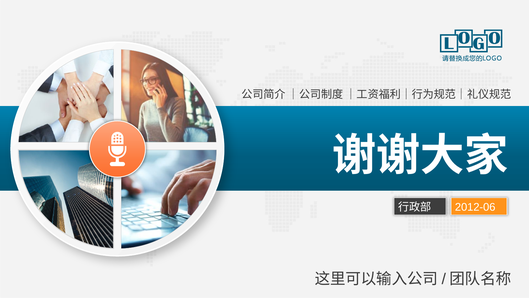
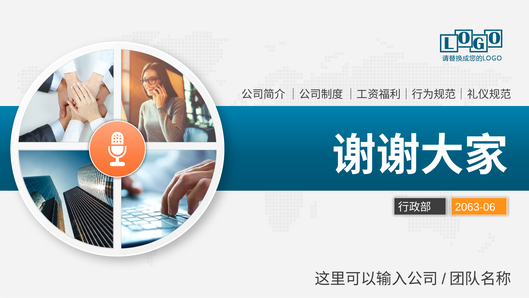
2012-06: 2012-06 -> 2063-06
